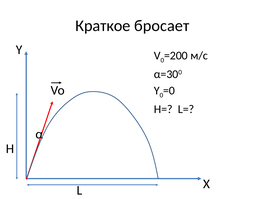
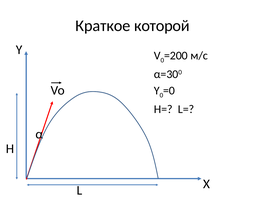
бросает: бросает -> которой
